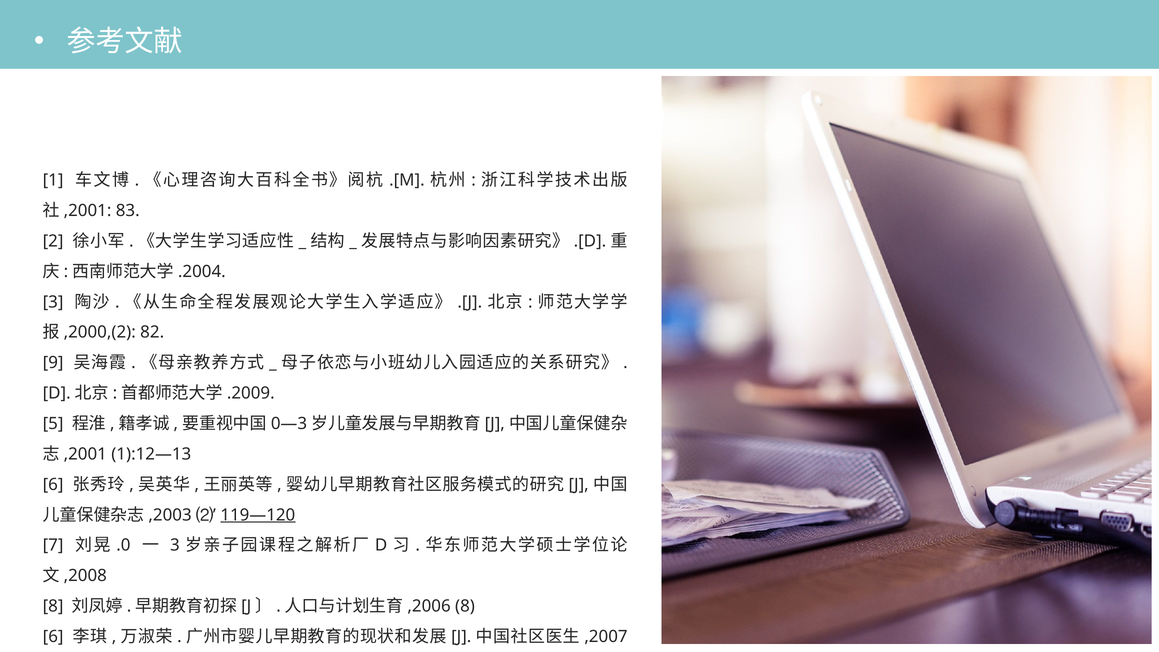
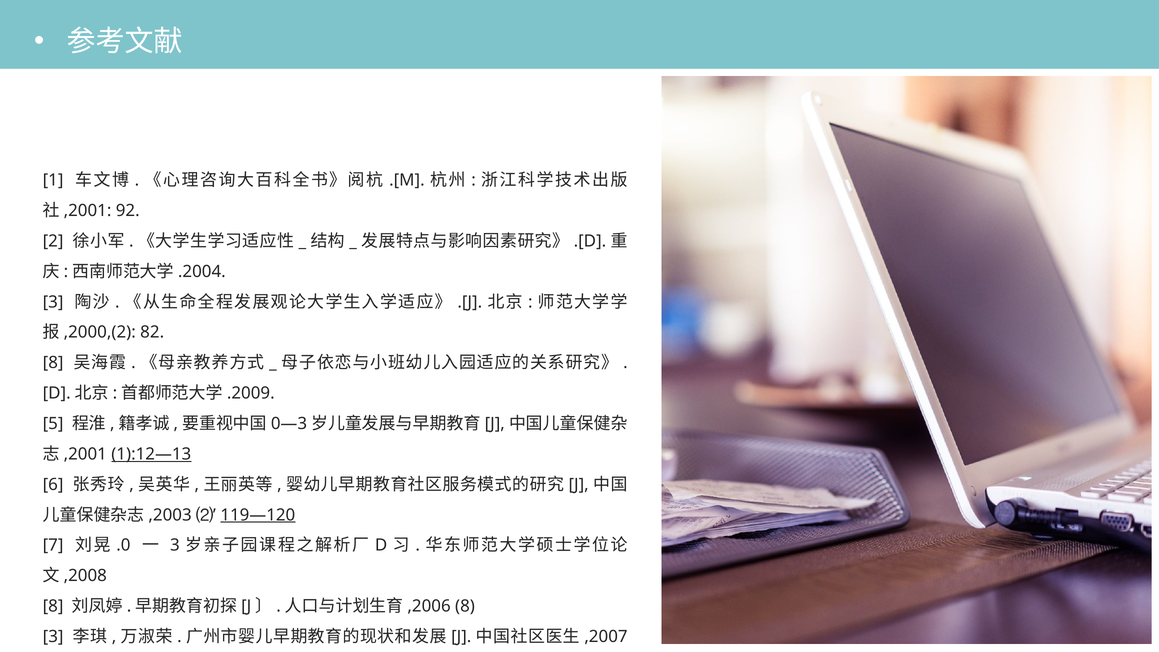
83: 83 -> 92
9 at (53, 363): 9 -> 8
1):12—13 underline: none -> present
6 at (53, 637): 6 -> 3
